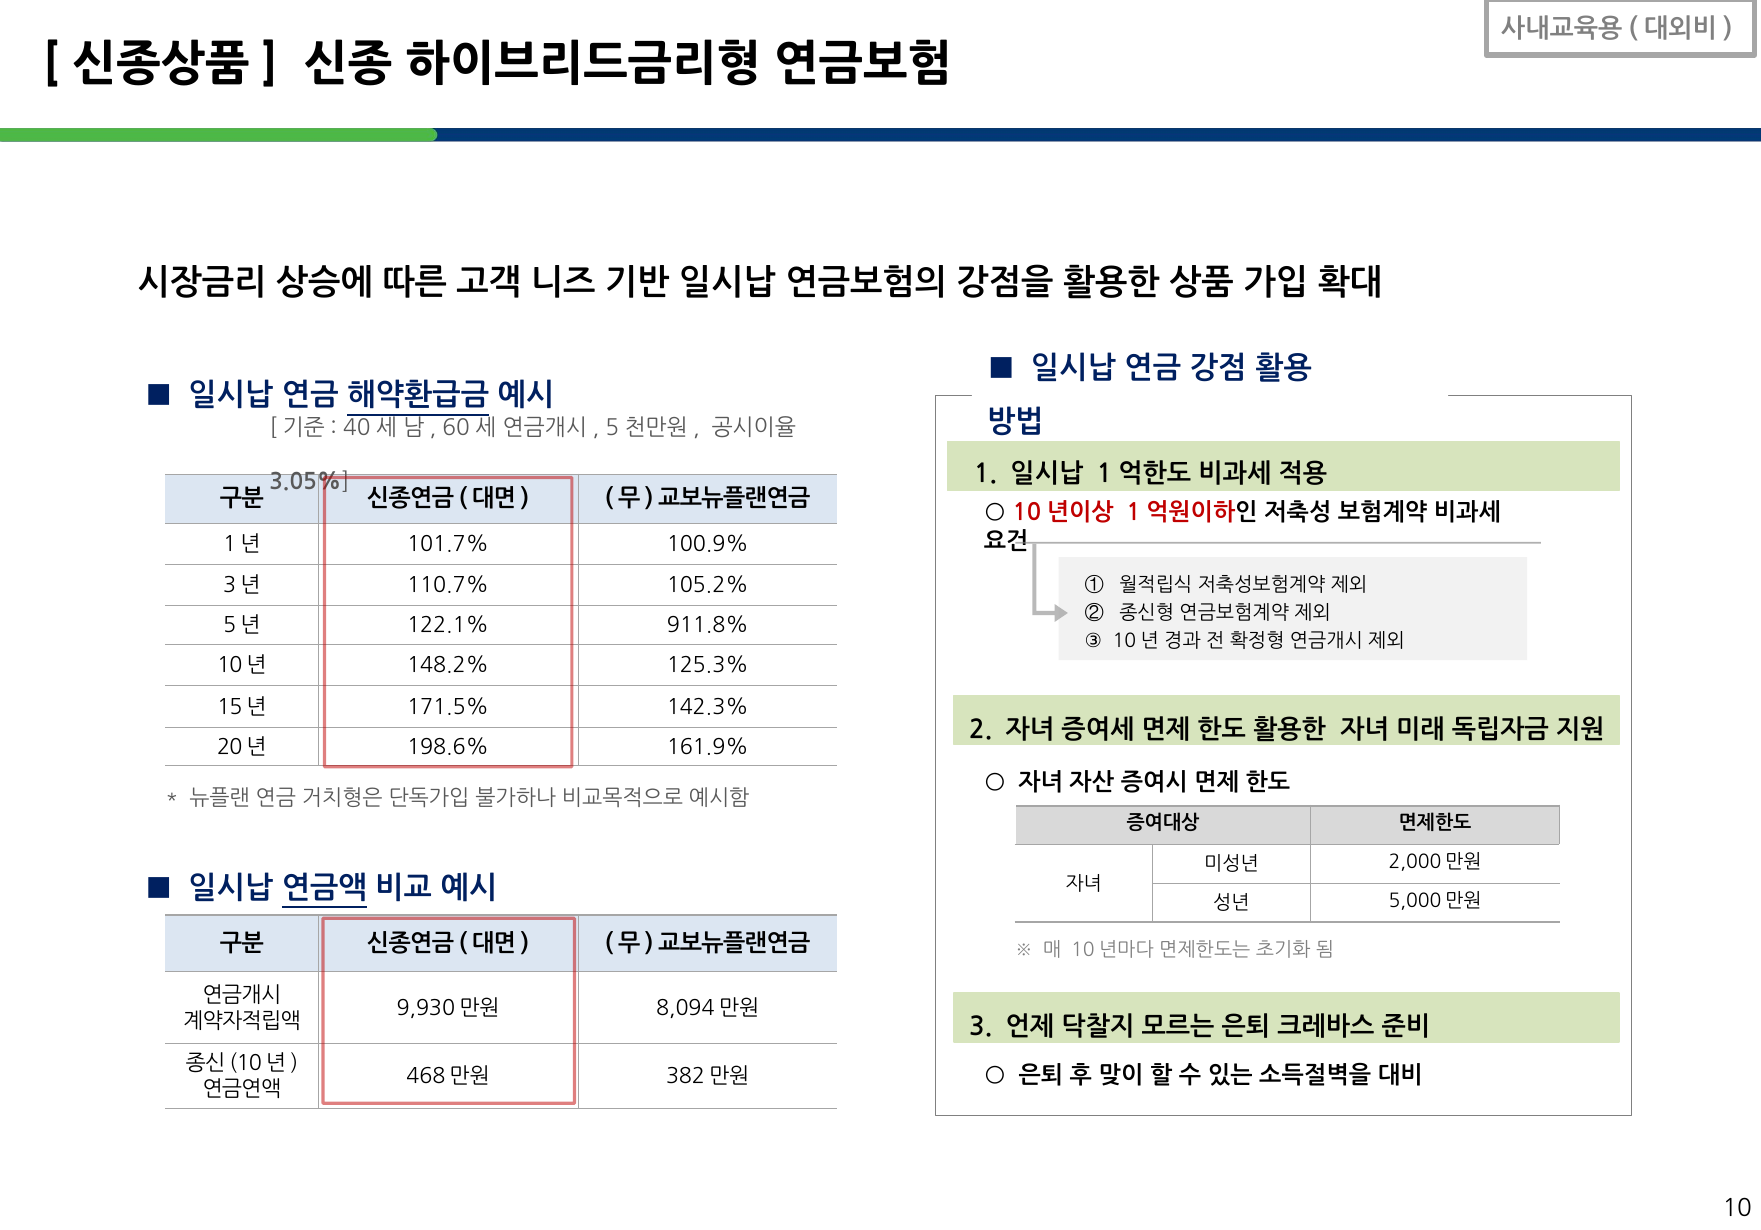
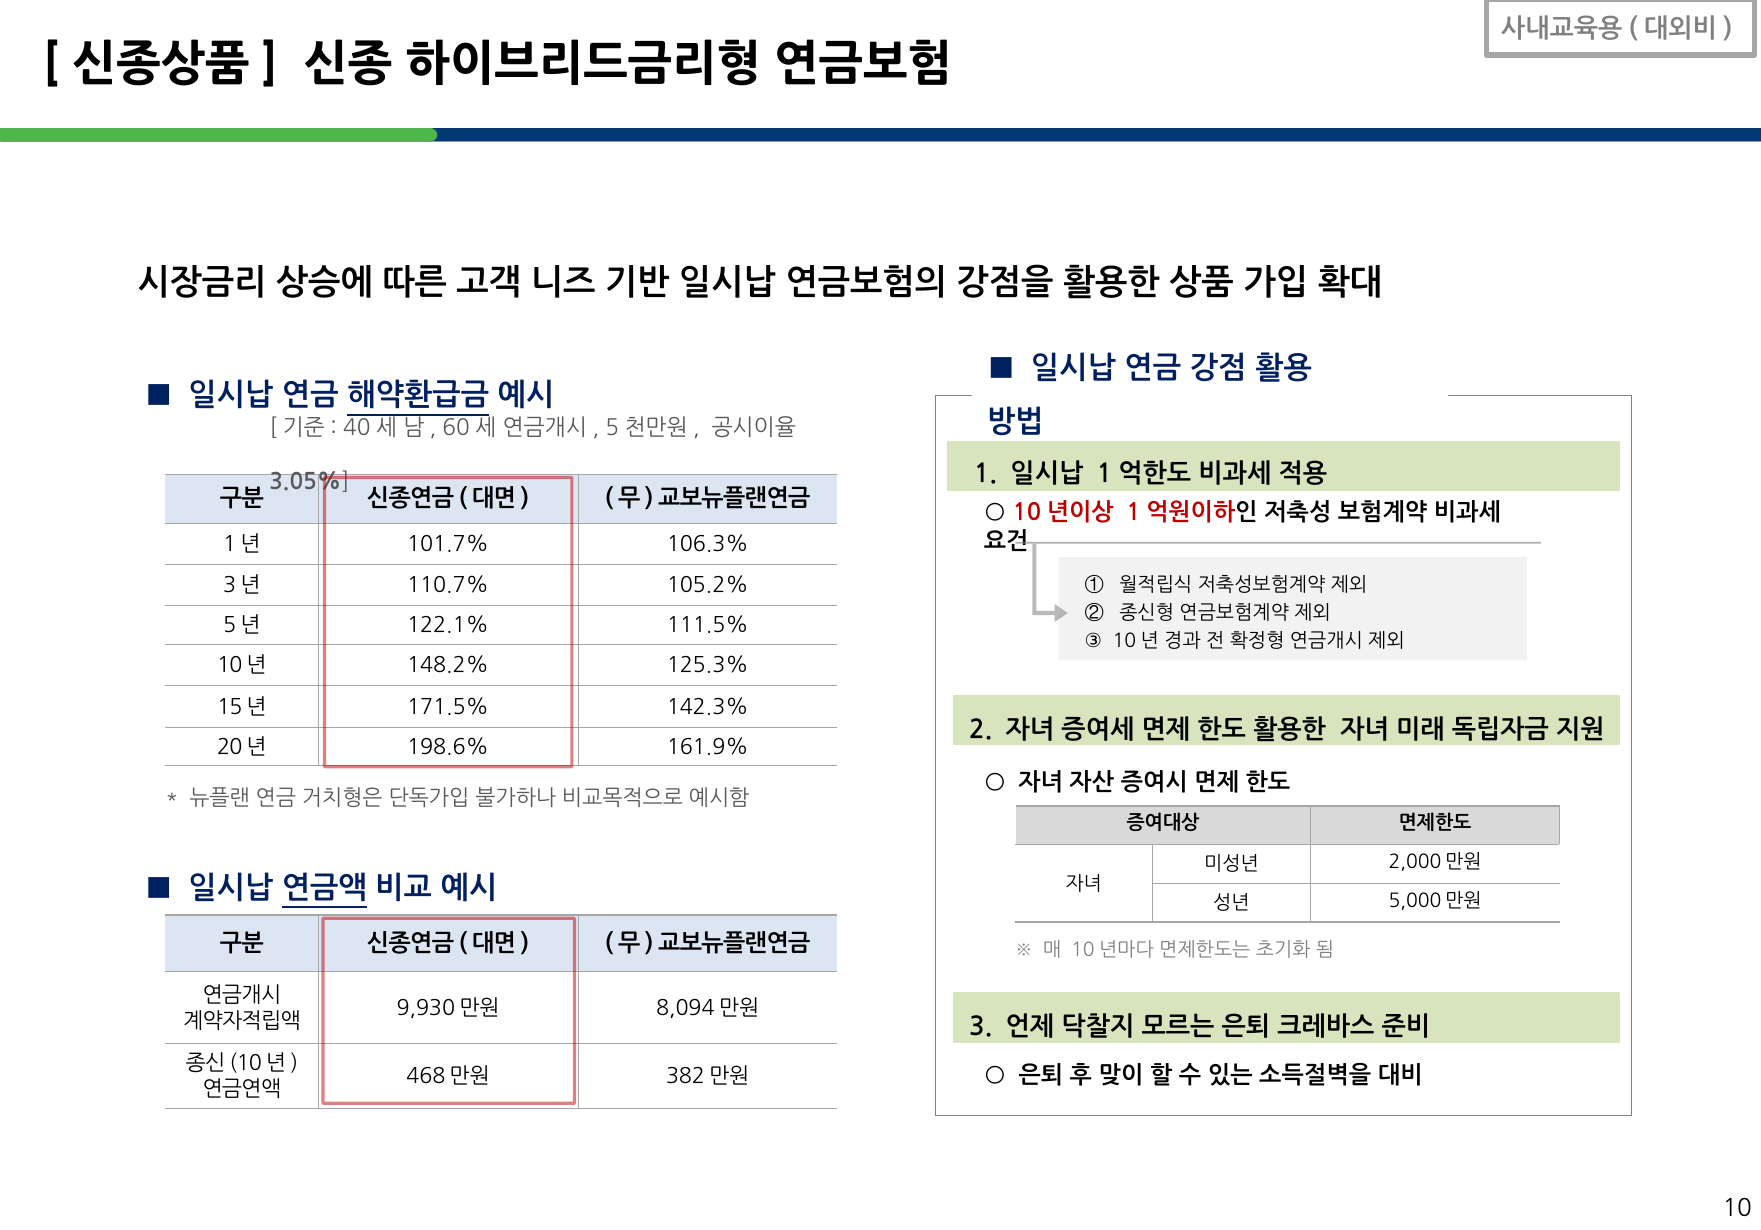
100.9%: 100.9% -> 106.3%
911.8%: 911.8% -> 111.5%
